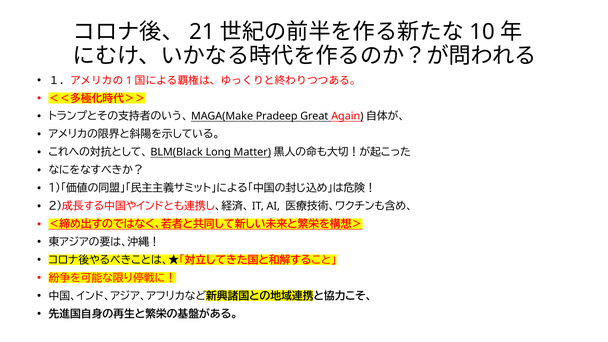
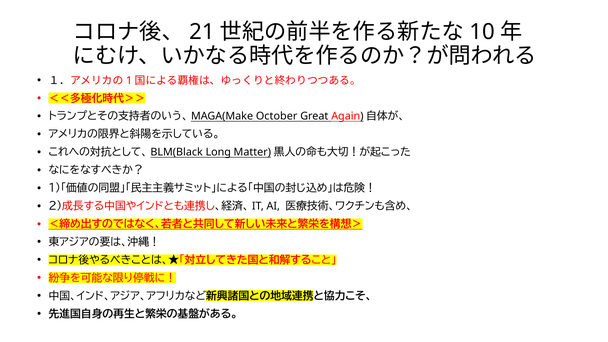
Pradeep: Pradeep -> October
